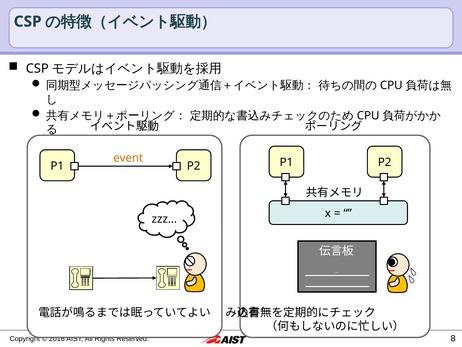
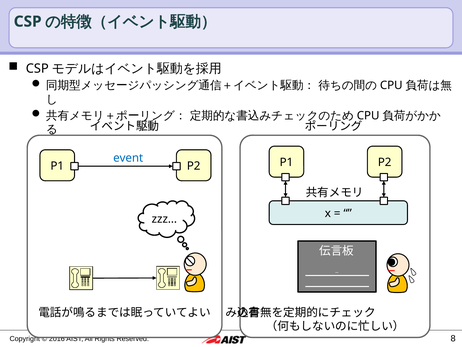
event colour: orange -> blue
